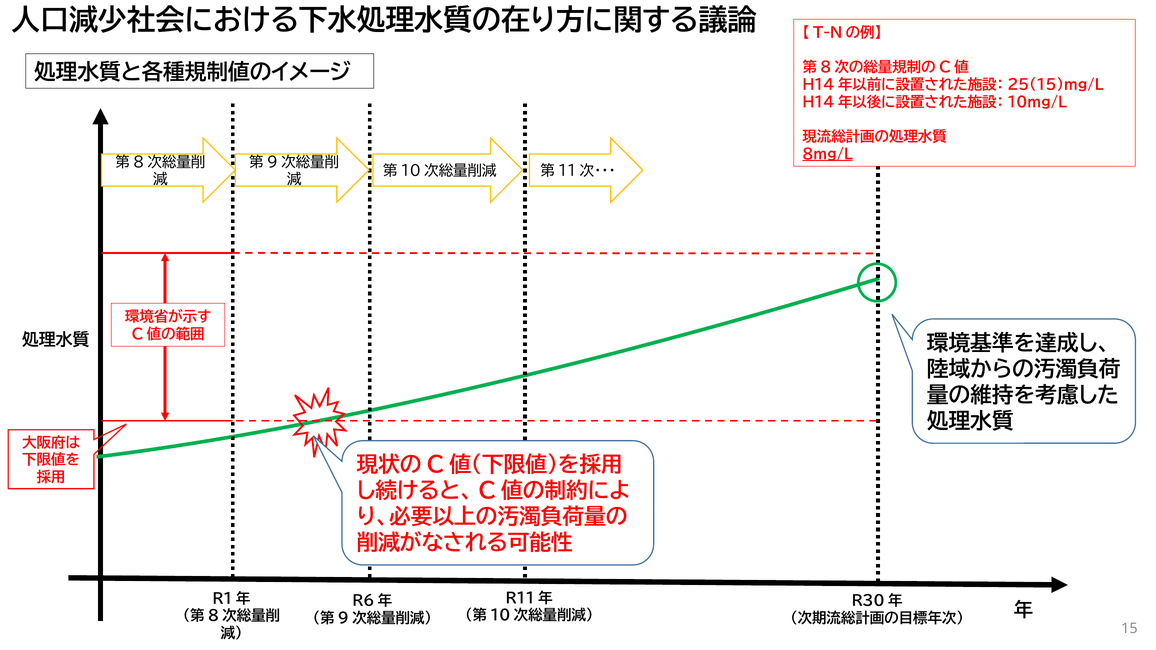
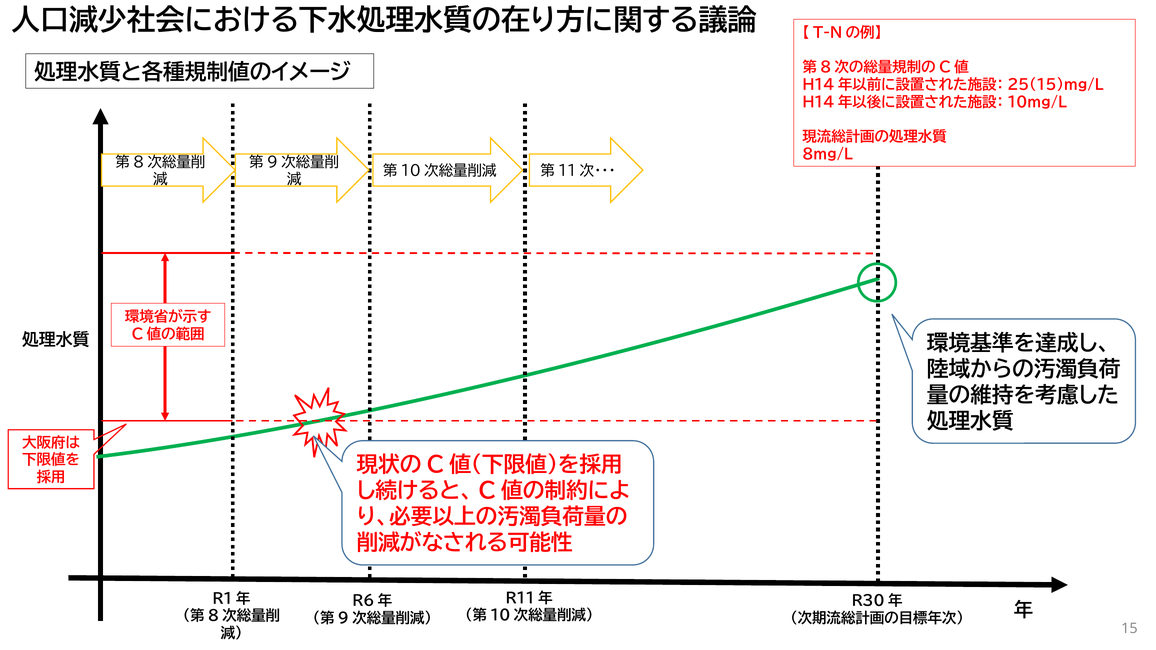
8mg/L underline: present -> none
